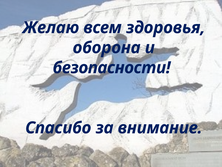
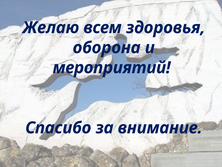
безопасности: безопасности -> мероприятий
